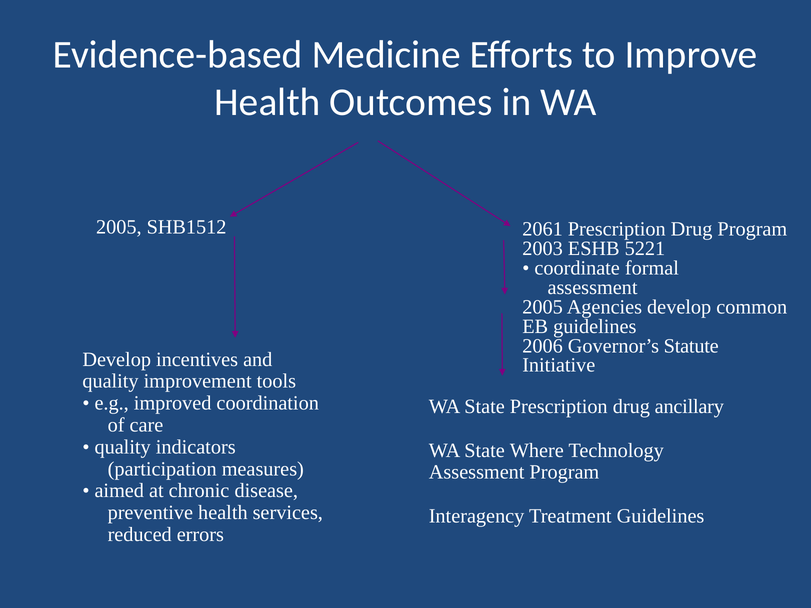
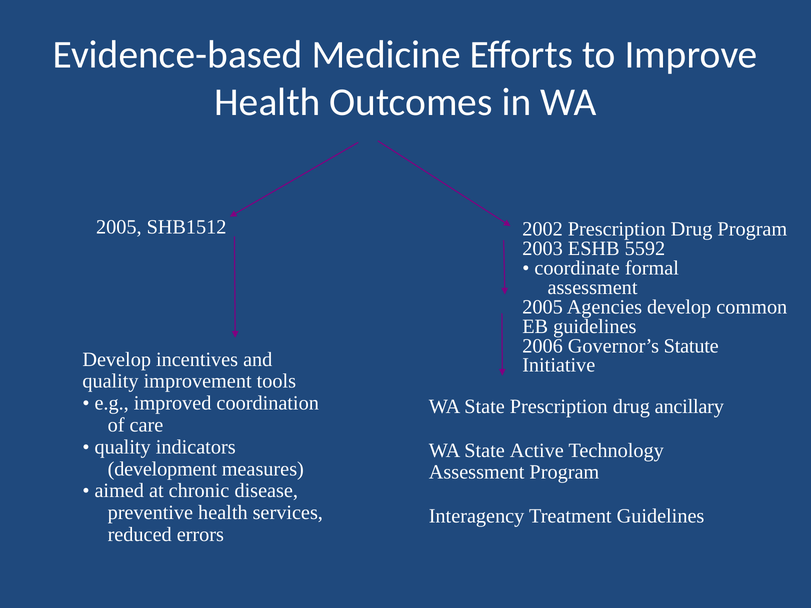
2061: 2061 -> 2002
5221: 5221 -> 5592
Where: Where -> Active
participation: participation -> development
